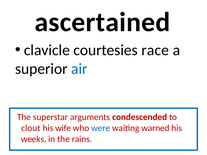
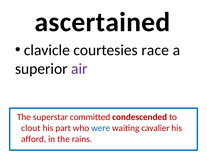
air colour: blue -> purple
arguments: arguments -> committed
wife: wife -> part
warned: warned -> cavalier
weeks: weeks -> afford
